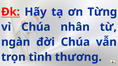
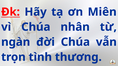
Từng: Từng -> Miên
